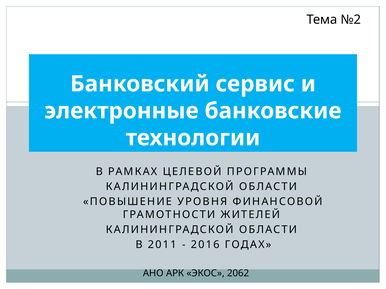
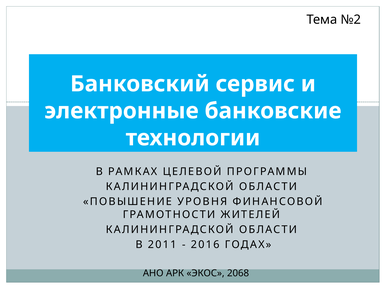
2062: 2062 -> 2068
